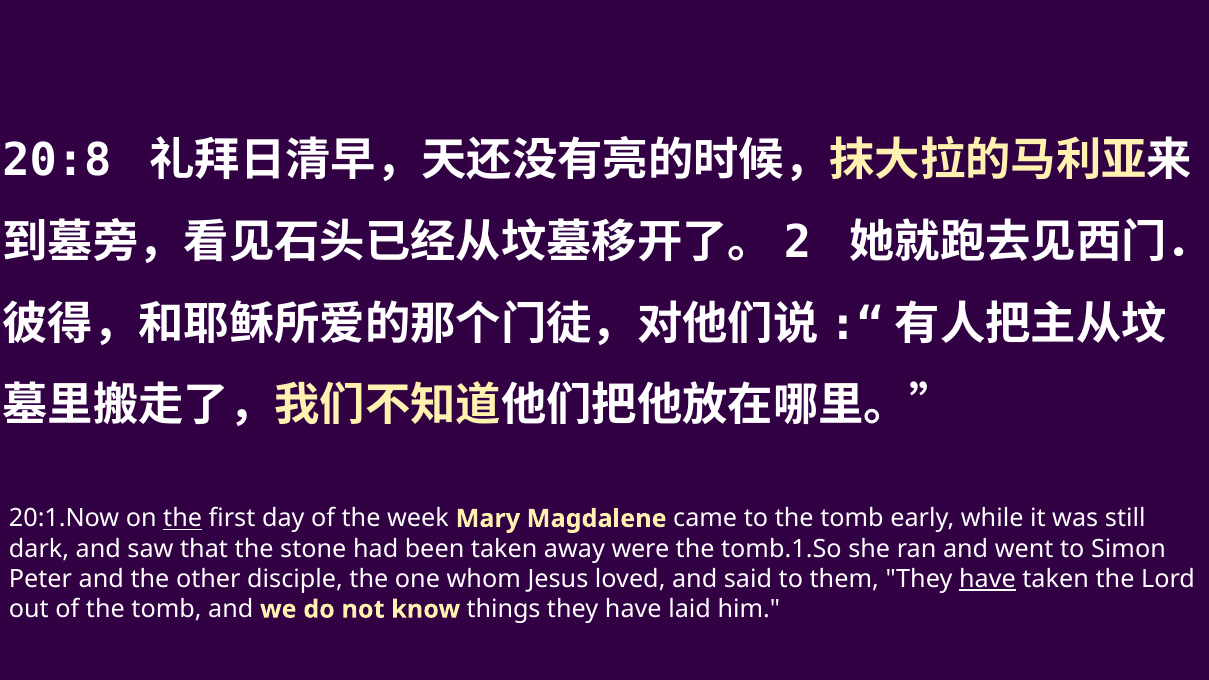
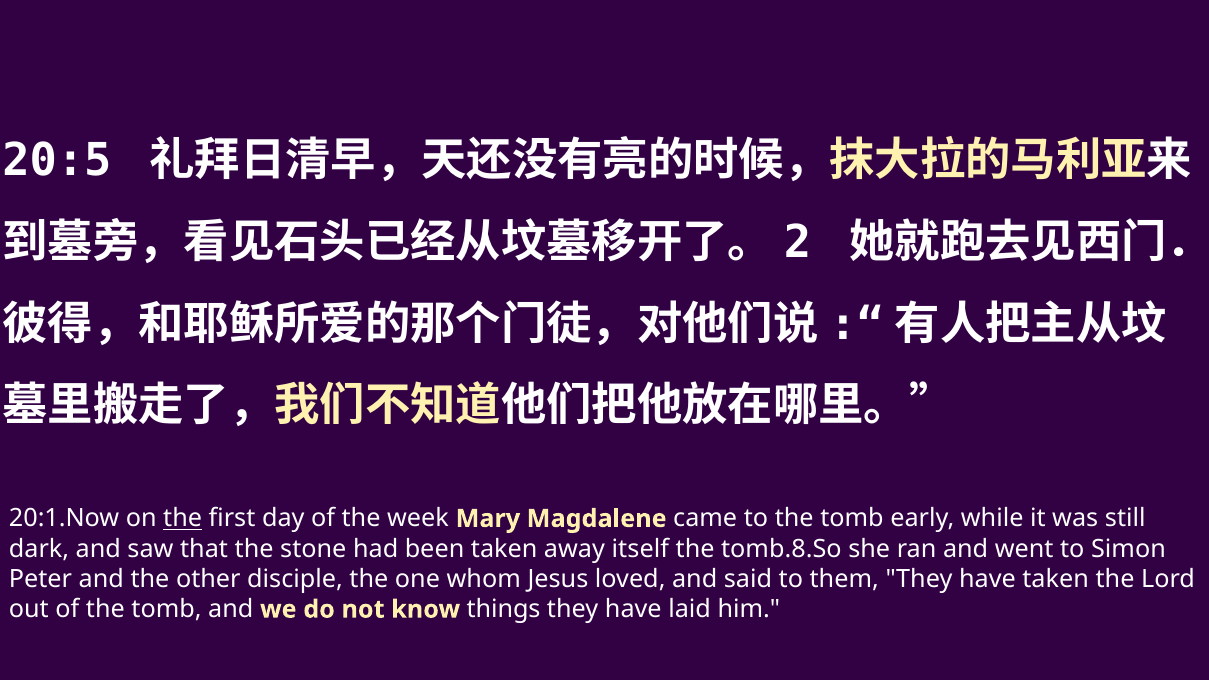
20:8: 20:8 -> 20:5
were: were -> itself
tomb.1.So: tomb.1.So -> tomb.8.So
have at (987, 579) underline: present -> none
